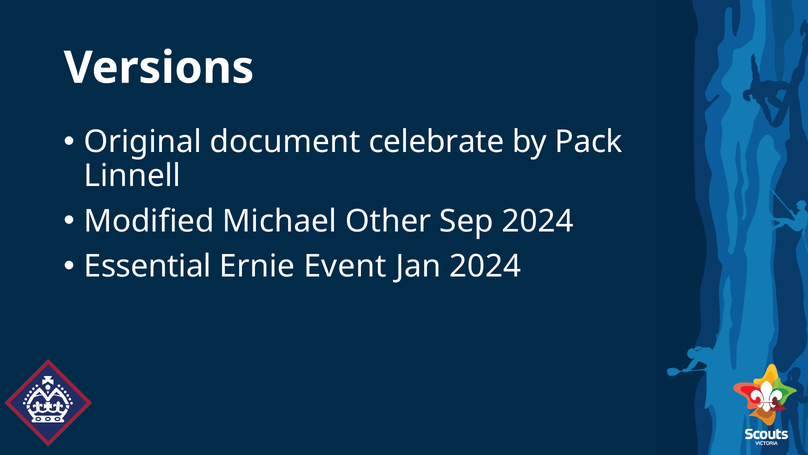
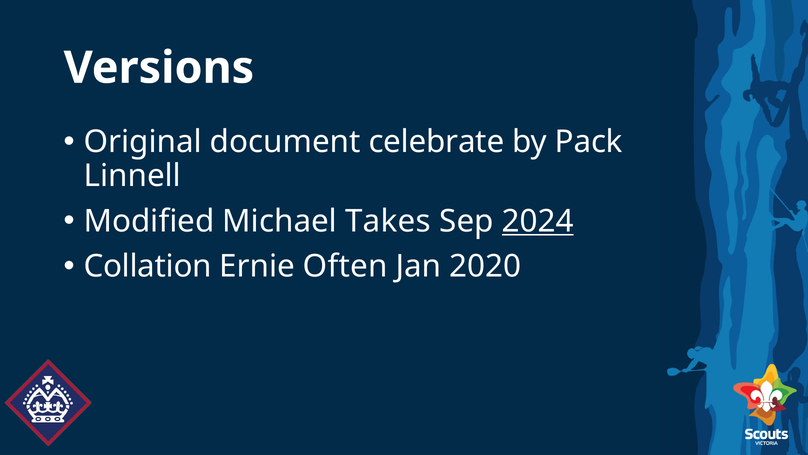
Other: Other -> Takes
2024 at (538, 221) underline: none -> present
Essential: Essential -> Collation
Event: Event -> Often
Jan 2024: 2024 -> 2020
